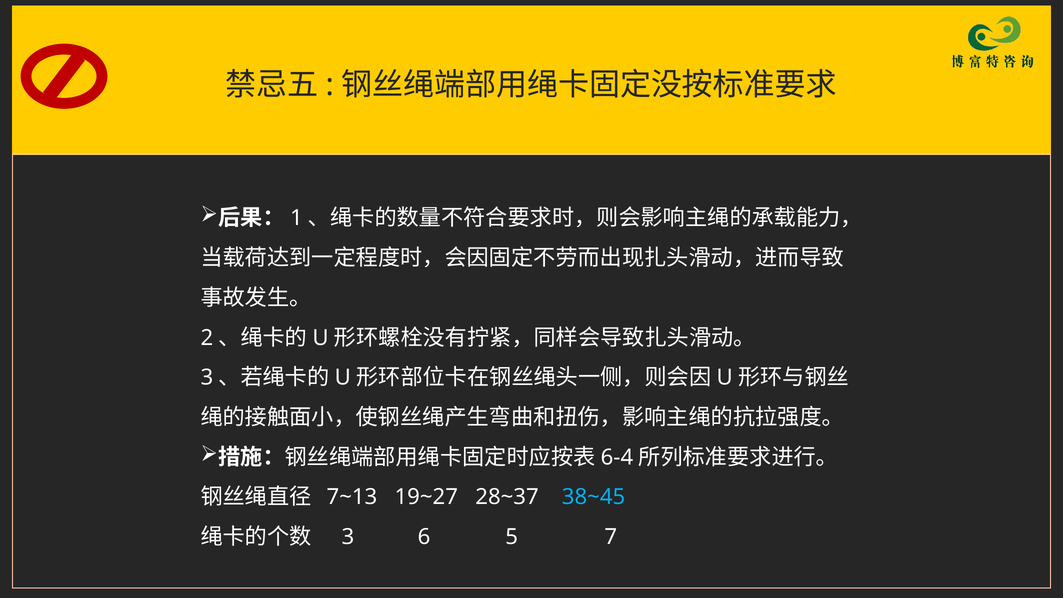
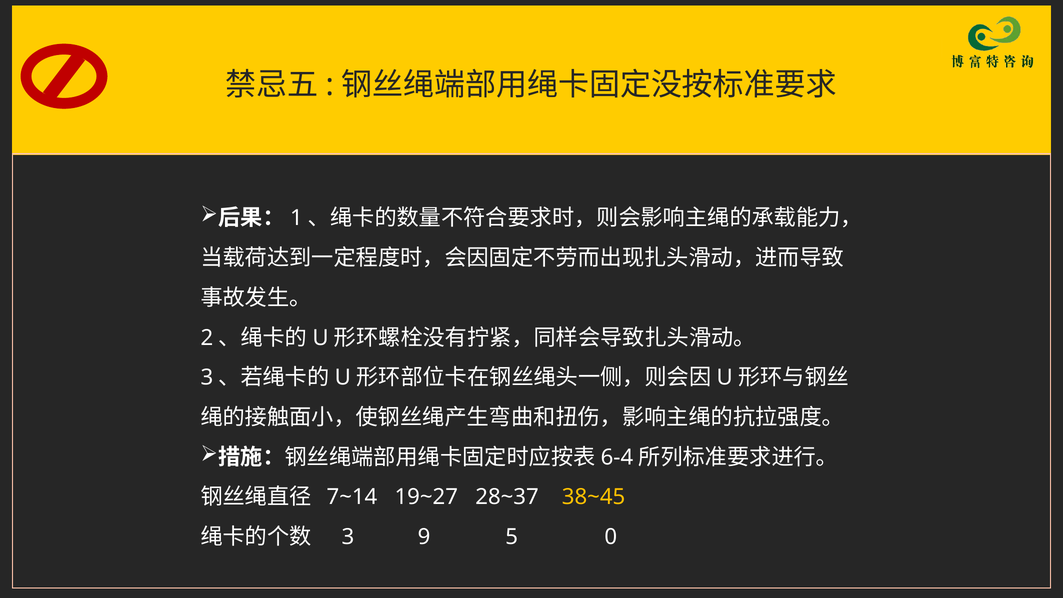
7~13: 7~13 -> 7~14
38~45 colour: light blue -> yellow
6: 6 -> 9
7: 7 -> 0
